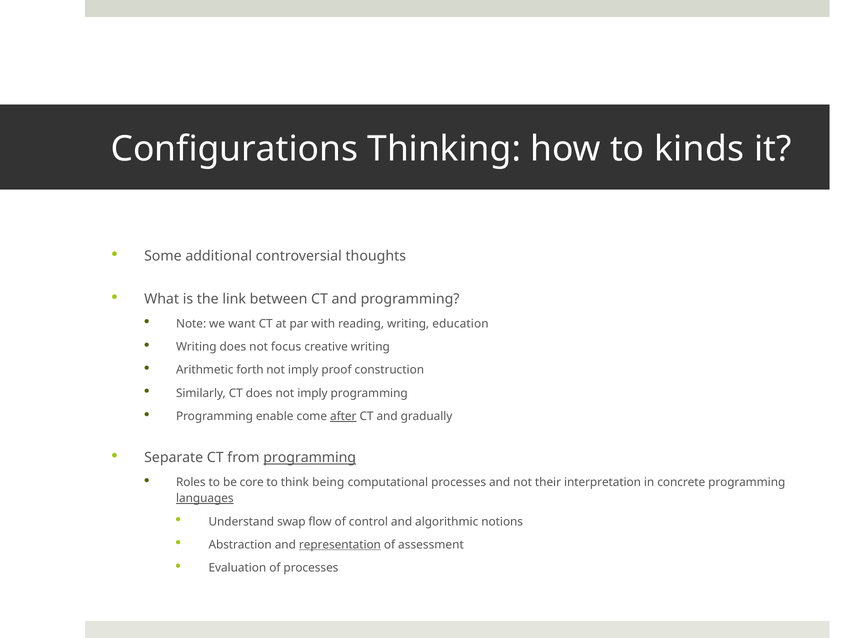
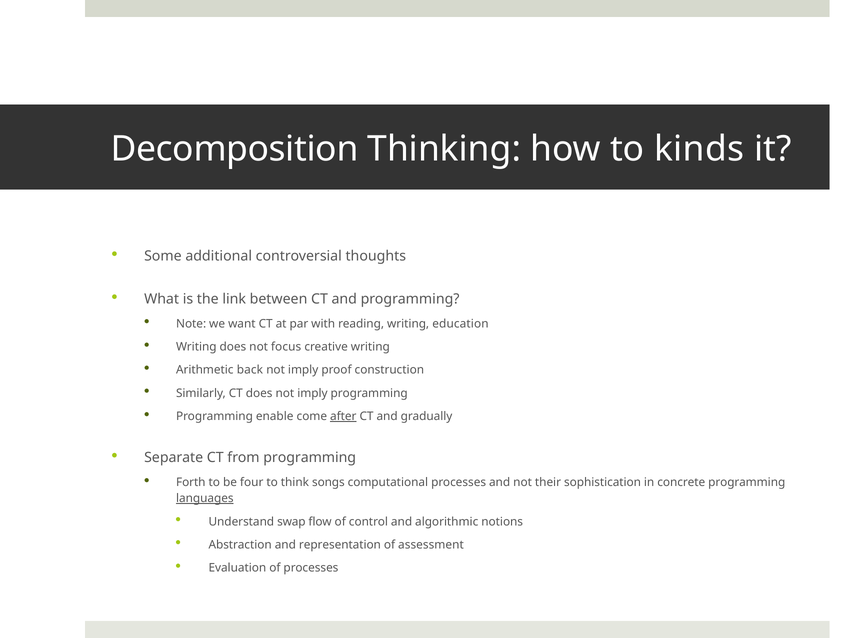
Configurations: Configurations -> Decomposition
forth: forth -> back
programming at (310, 458) underline: present -> none
Roles: Roles -> Forth
core: core -> four
being: being -> songs
interpretation: interpretation -> sophistication
representation underline: present -> none
